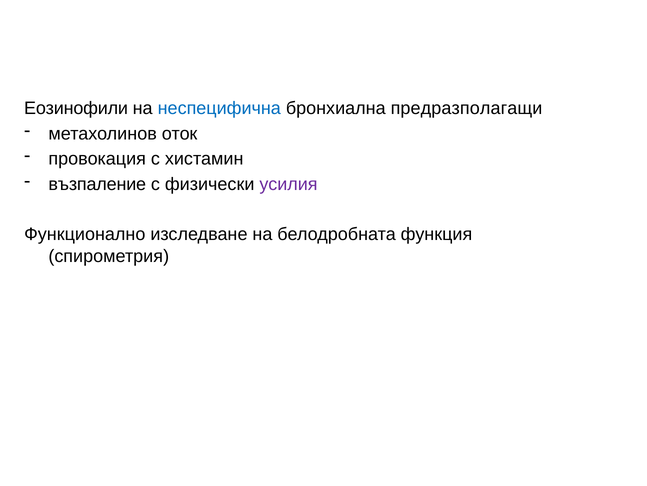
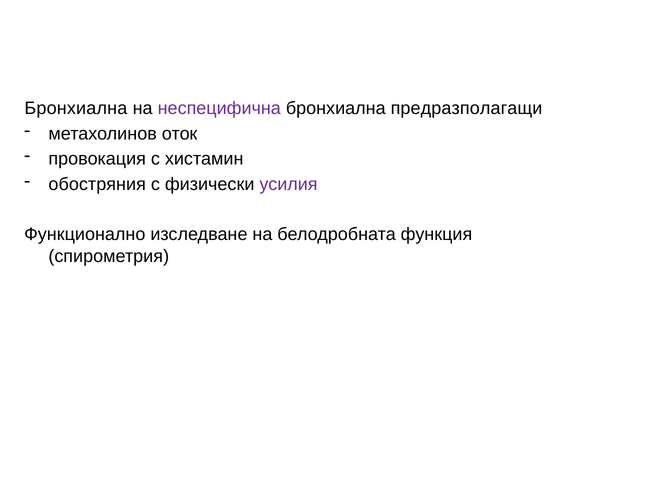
Еозинофили at (76, 108): Еозинофили -> Бронхиална
неспецифична colour: blue -> purple
възпаление: възпаление -> обостряния
